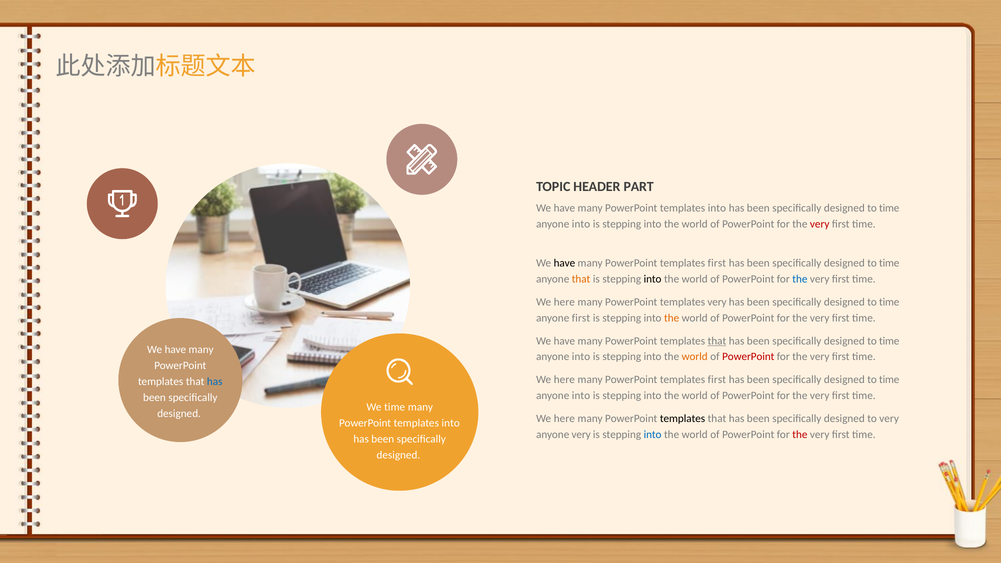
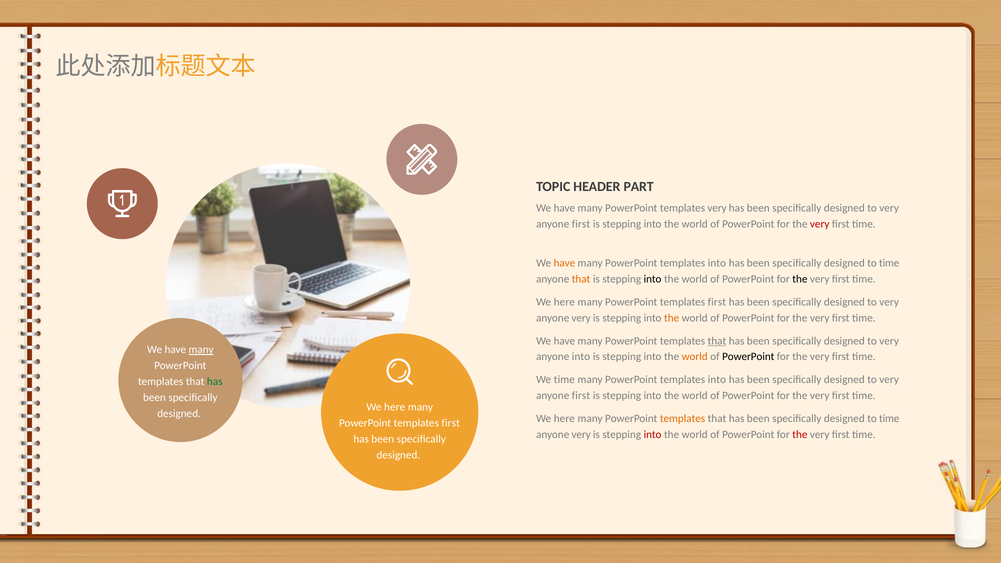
into at (717, 208): into -> very
time at (889, 208): time -> very
into at (581, 224): into -> first
have at (564, 263) colour: black -> orange
first at (717, 263): first -> into
the at (800, 279) colour: blue -> black
very at (717, 302): very -> first
time at (889, 302): time -> very
first at (581, 318): first -> very
time at (889, 341): time -> very
many at (201, 350) underline: none -> present
PowerPoint at (748, 357) colour: red -> black
here at (564, 380): here -> time
first at (717, 380): first -> into
time at (889, 380): time -> very
has at (215, 382) colour: blue -> green
into at (581, 396): into -> first
time at (395, 407): time -> here
templates at (683, 419) colour: black -> orange
very at (889, 419): very -> time
into at (451, 423): into -> first
into at (653, 435) colour: blue -> red
